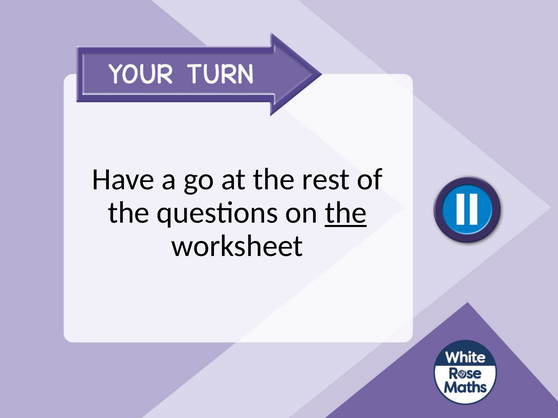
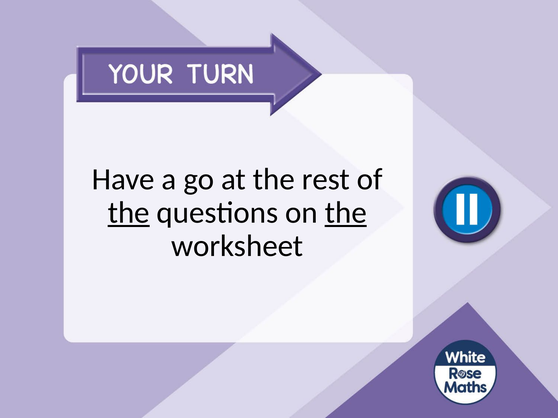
the at (129, 213) underline: none -> present
